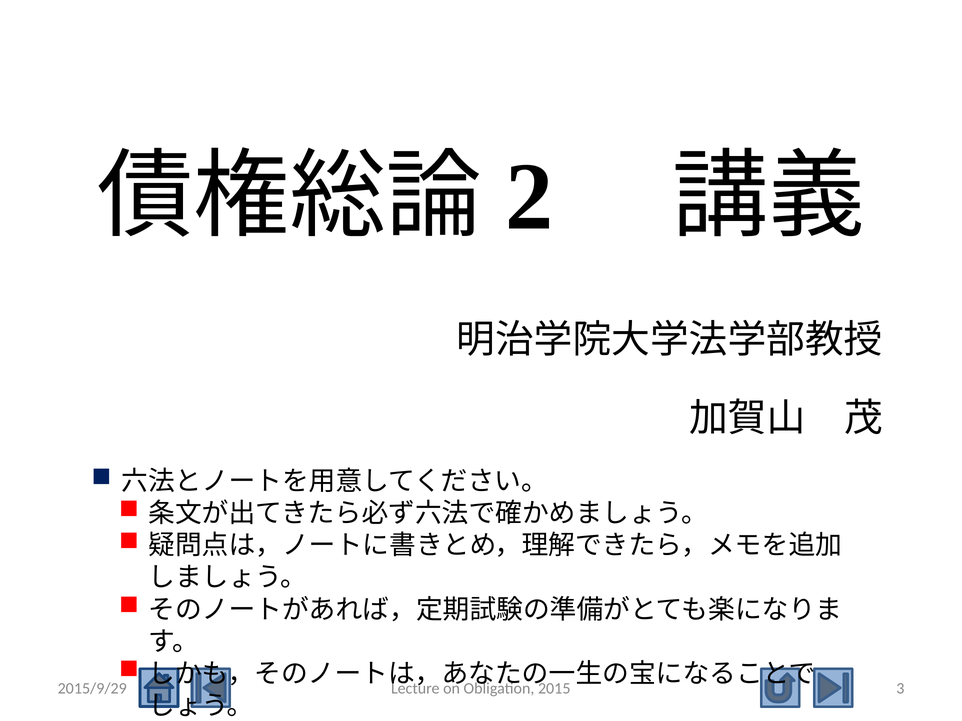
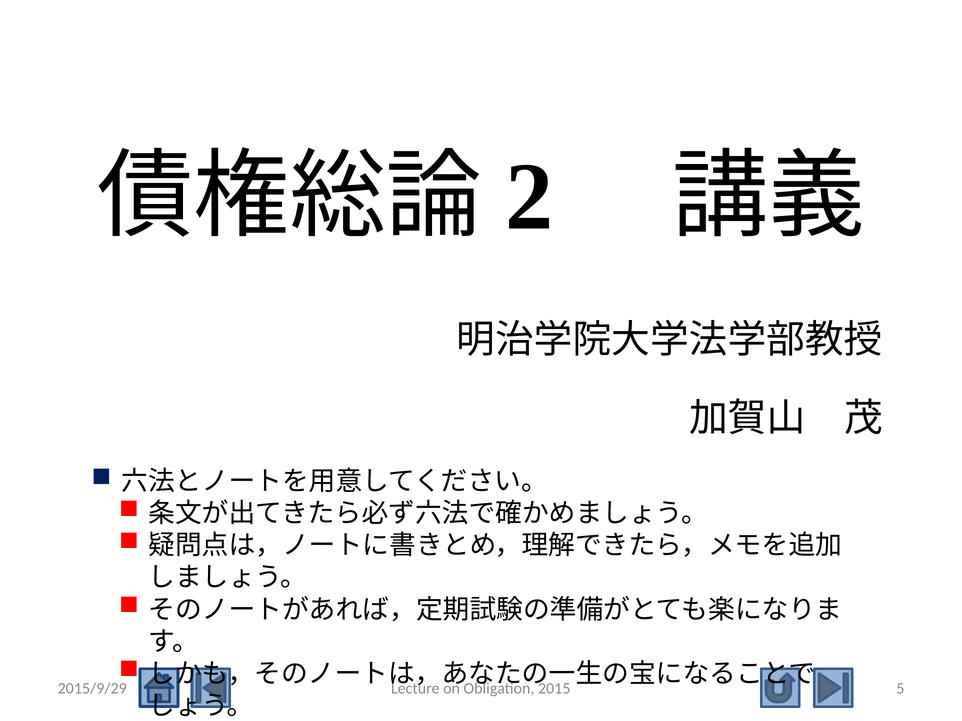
3: 3 -> 5
